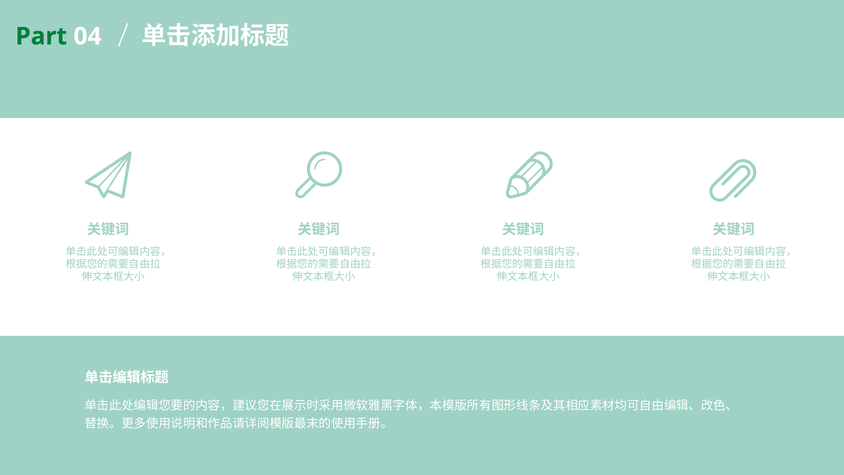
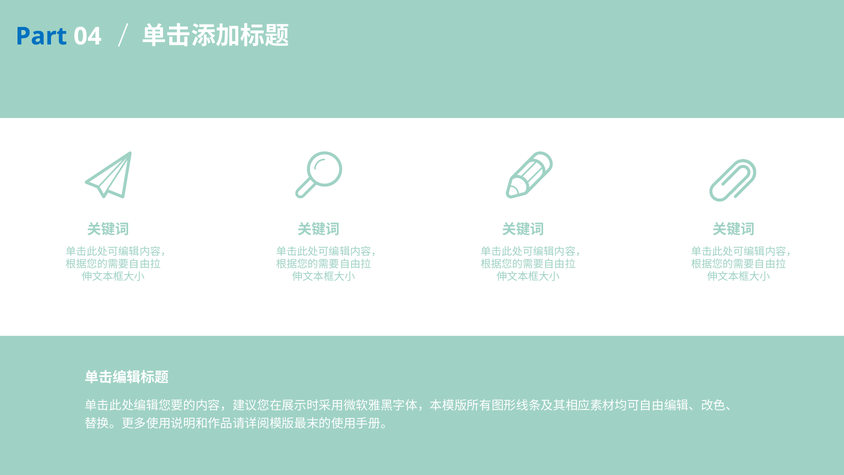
Part colour: green -> blue
